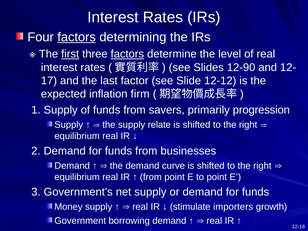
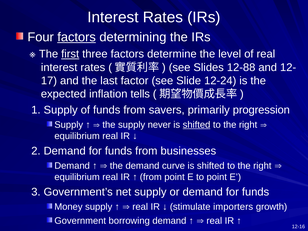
factors at (127, 54) underline: present -> none
12-90: 12-90 -> 12-88
12-12: 12-12 -> 12-24
firm: firm -> tells
relate: relate -> never
shifted at (197, 125) underline: none -> present
